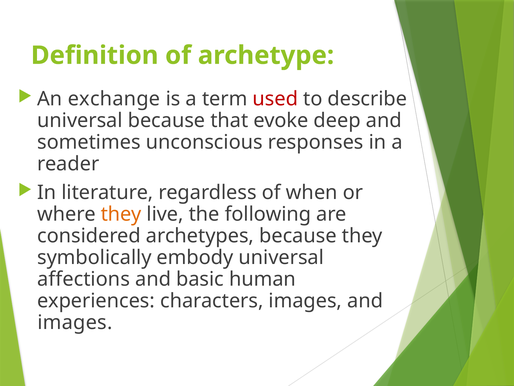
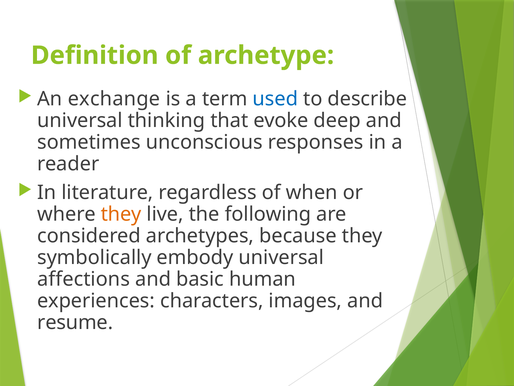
used colour: red -> blue
universal because: because -> thinking
images at (75, 322): images -> resume
